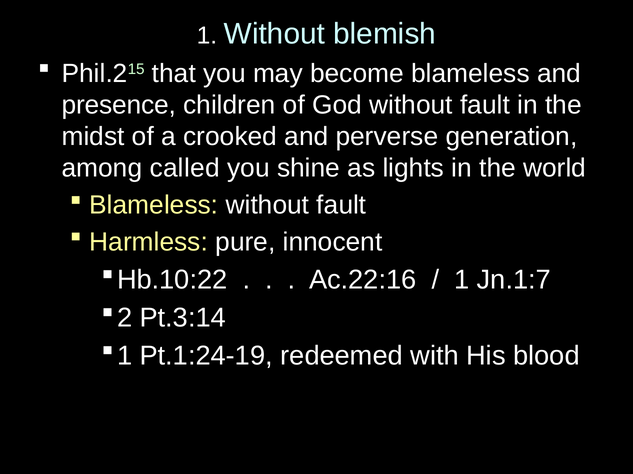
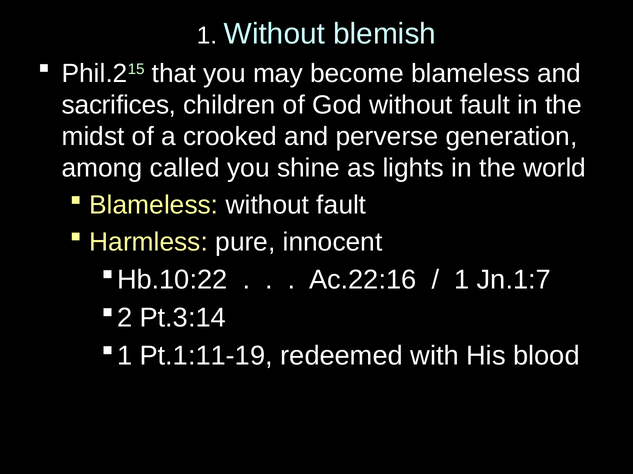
presence: presence -> sacrifices
Pt.1:24-19: Pt.1:24-19 -> Pt.1:11-19
